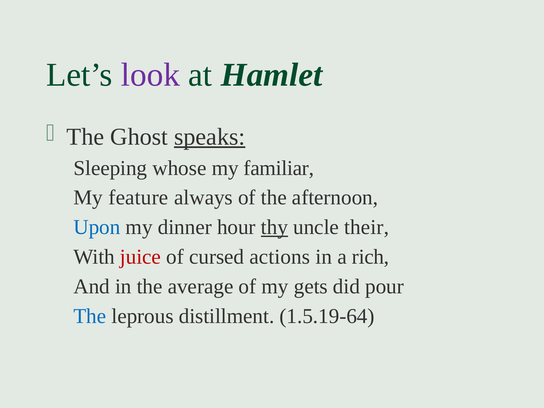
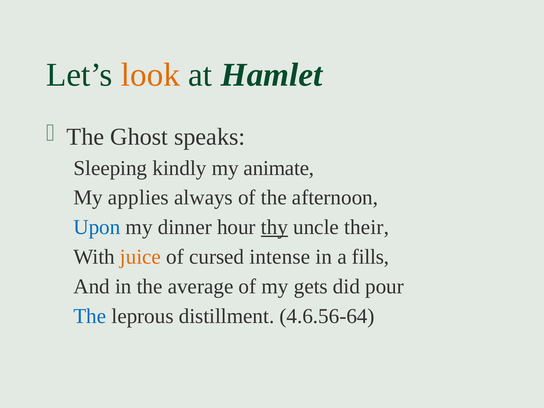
look colour: purple -> orange
speaks underline: present -> none
whose: whose -> kindly
familiar: familiar -> animate
feature: feature -> applies
juice colour: red -> orange
actions: actions -> intense
rich: rich -> fills
1.5.19-64: 1.5.19-64 -> 4.6.56-64
